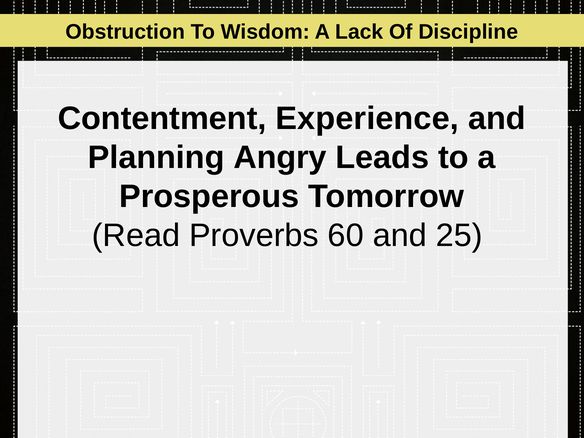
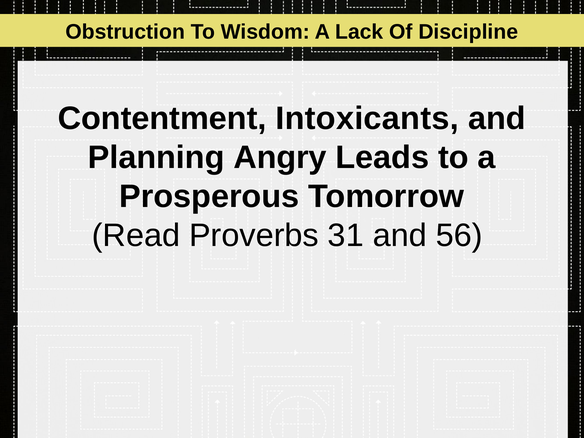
Experience: Experience -> Intoxicants
60: 60 -> 31
25: 25 -> 56
